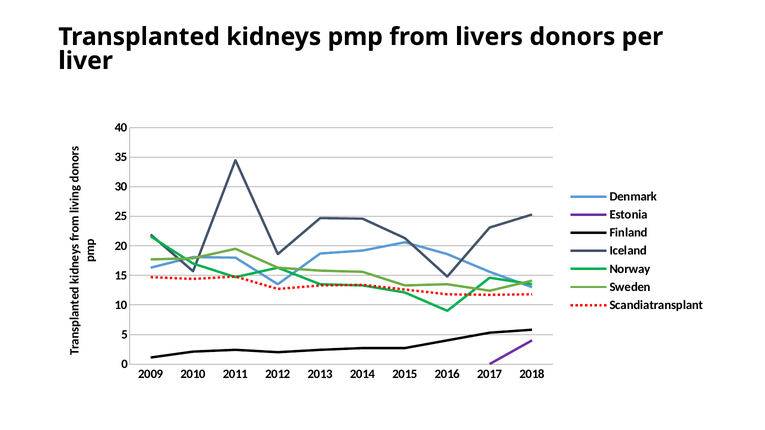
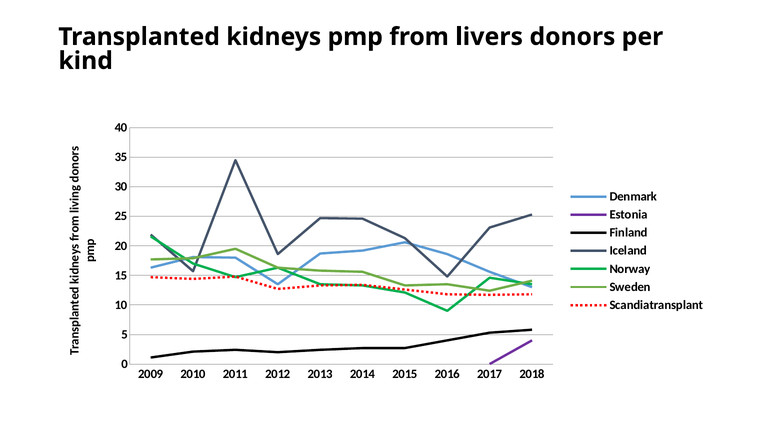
liver: liver -> kind
